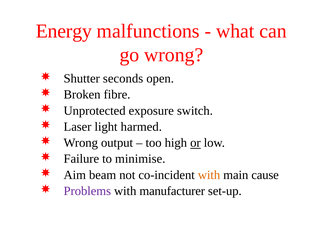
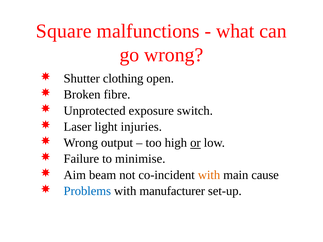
Energy: Energy -> Square
seconds: seconds -> clothing
harmed: harmed -> injuries
Problems colour: purple -> blue
